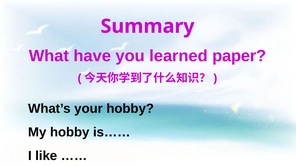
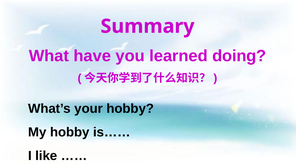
paper: paper -> doing
